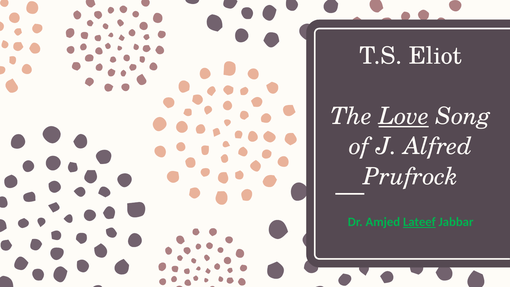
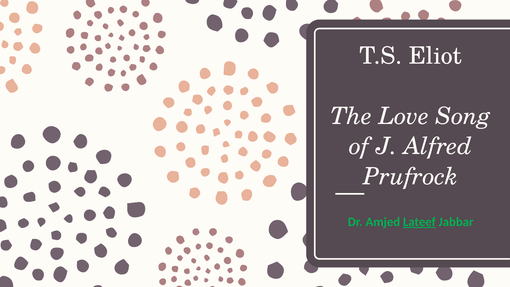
Love underline: present -> none
